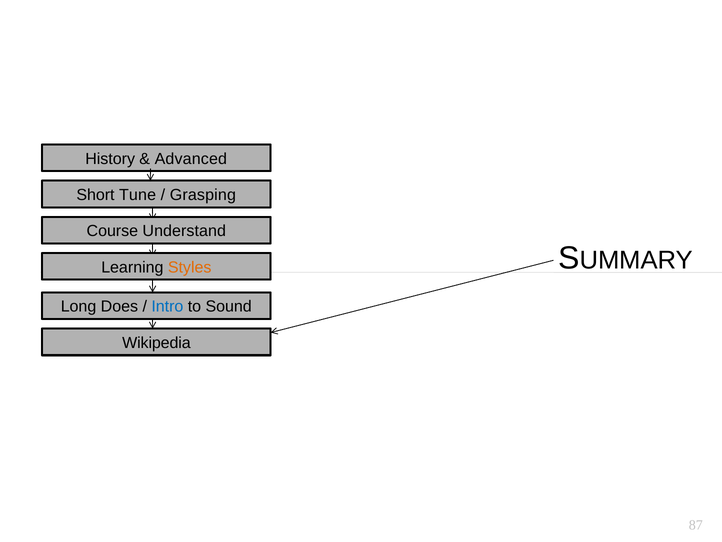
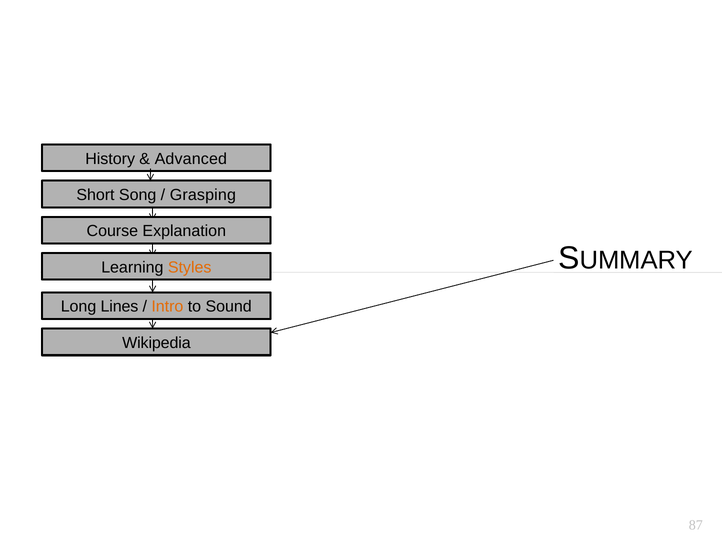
Tune: Tune -> Song
Understand: Understand -> Explanation
Does: Does -> Lines
Intro colour: blue -> orange
